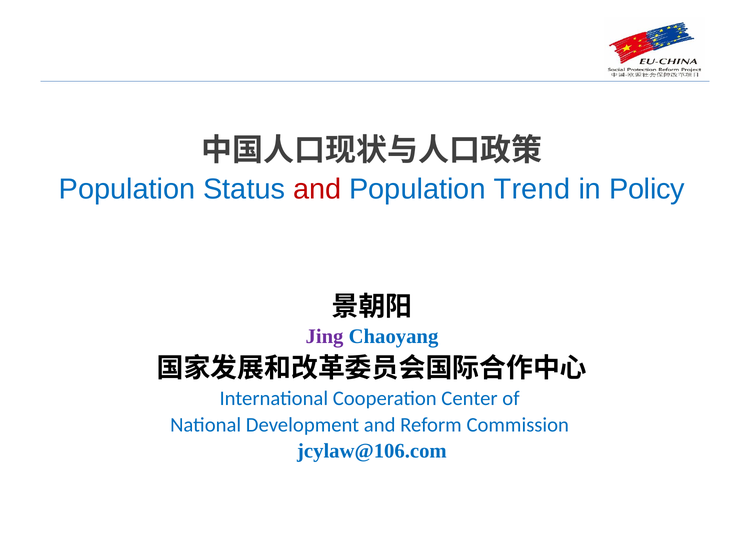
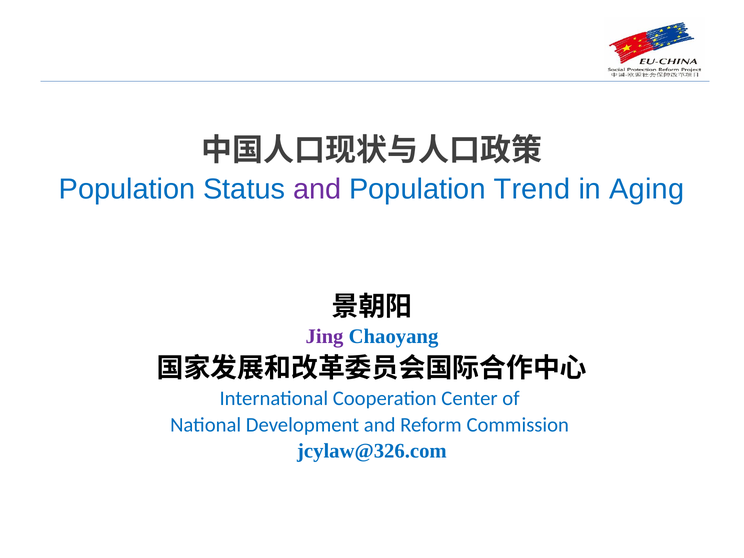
and at (317, 189) colour: red -> purple
Policy: Policy -> Aging
jcylaw@106.com: jcylaw@106.com -> jcylaw@326.com
